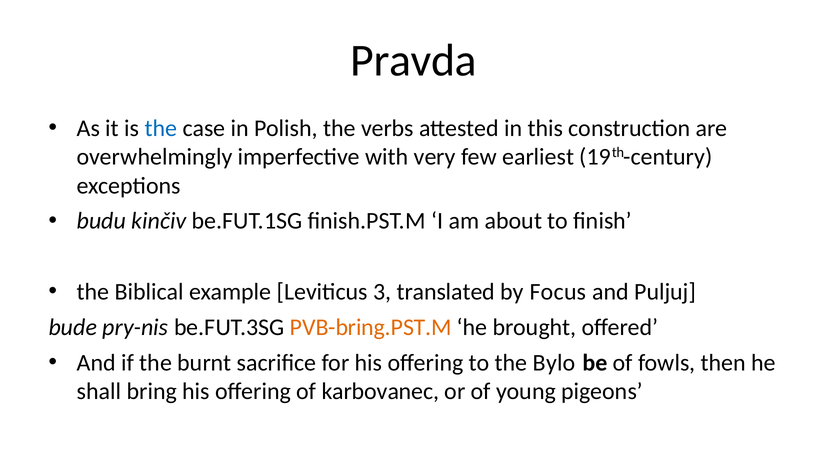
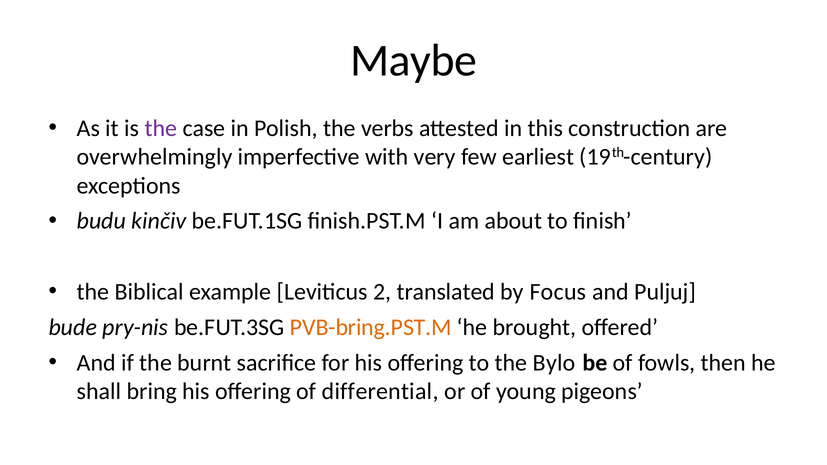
Pravda: Pravda -> Maybe
the at (161, 128) colour: blue -> purple
3: 3 -> 2
karbovanec: karbovanec -> differential
